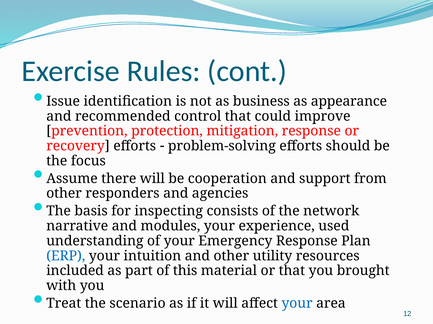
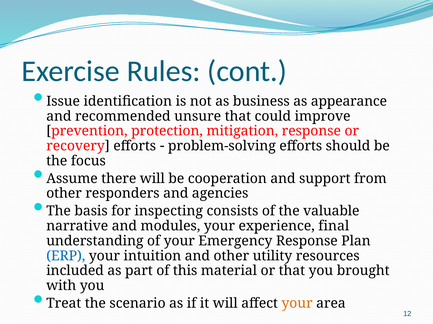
control: control -> unsure
network: network -> valuable
used: used -> final
your at (297, 304) colour: blue -> orange
